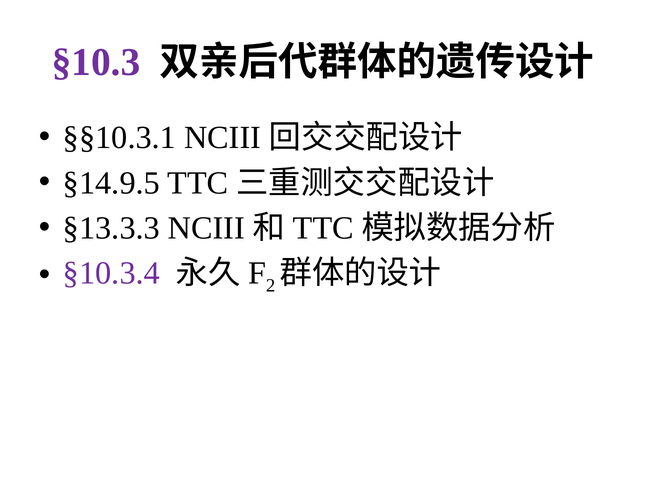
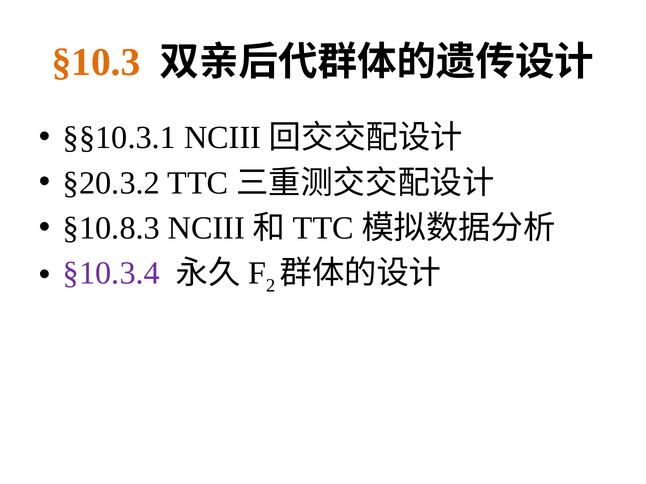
§10.3 colour: purple -> orange
§14.9.5: §14.9.5 -> §20.3.2
§13.3.3: §13.3.3 -> §10.8.3
